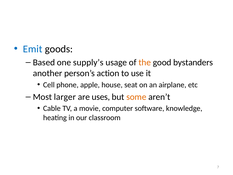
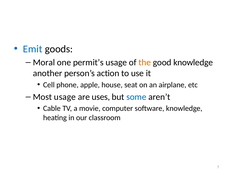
Based: Based -> Moral
supply’s: supply’s -> permit’s
good bystanders: bystanders -> knowledge
Most larger: larger -> usage
some colour: orange -> blue
